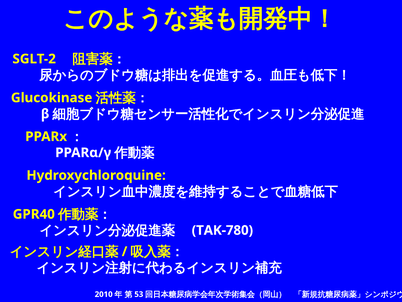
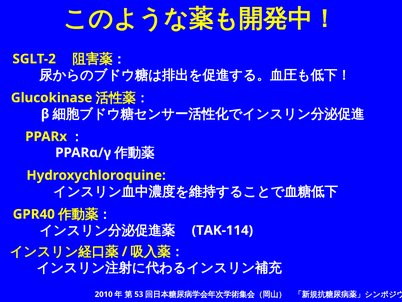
TAK-780: TAK-780 -> TAK-114
